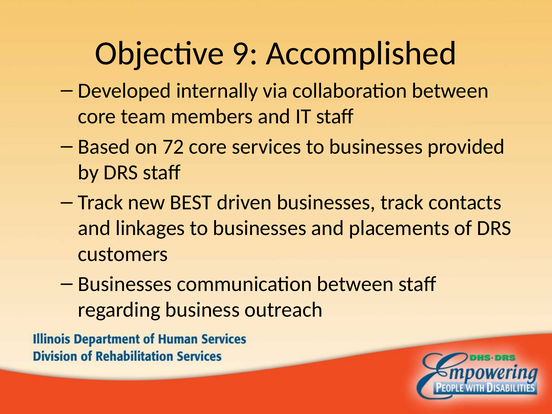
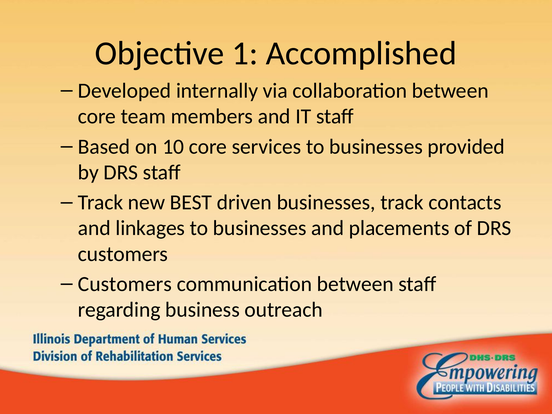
9: 9 -> 1
72: 72 -> 10
Businesses at (125, 284): Businesses -> Customers
